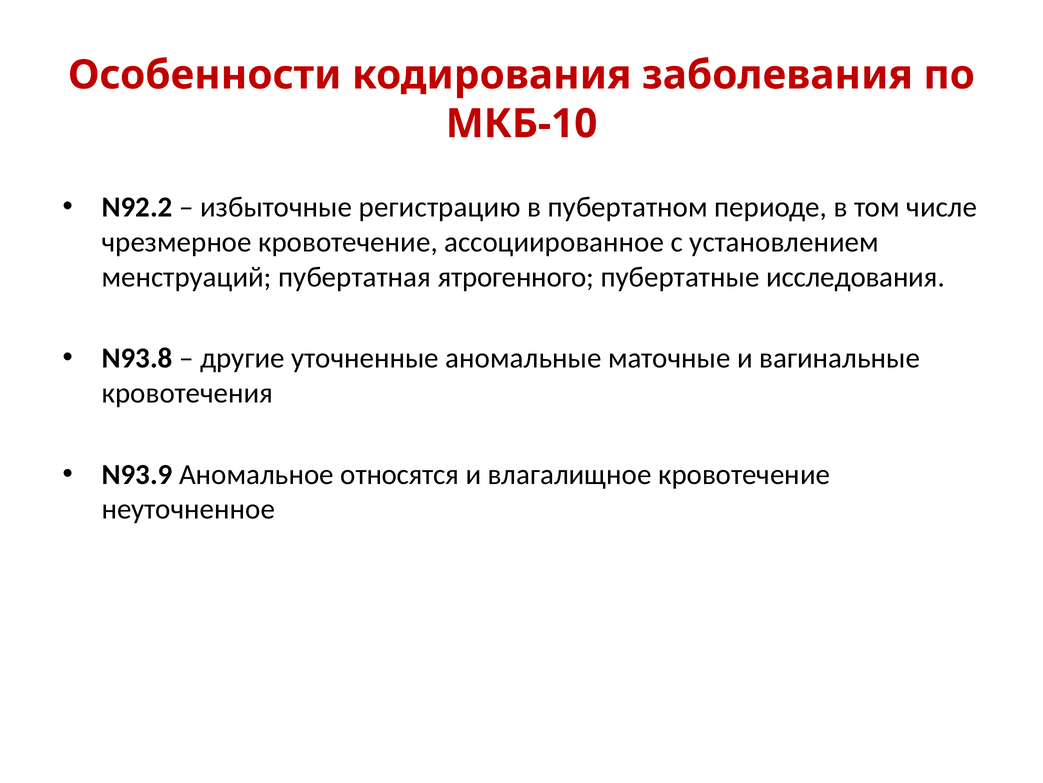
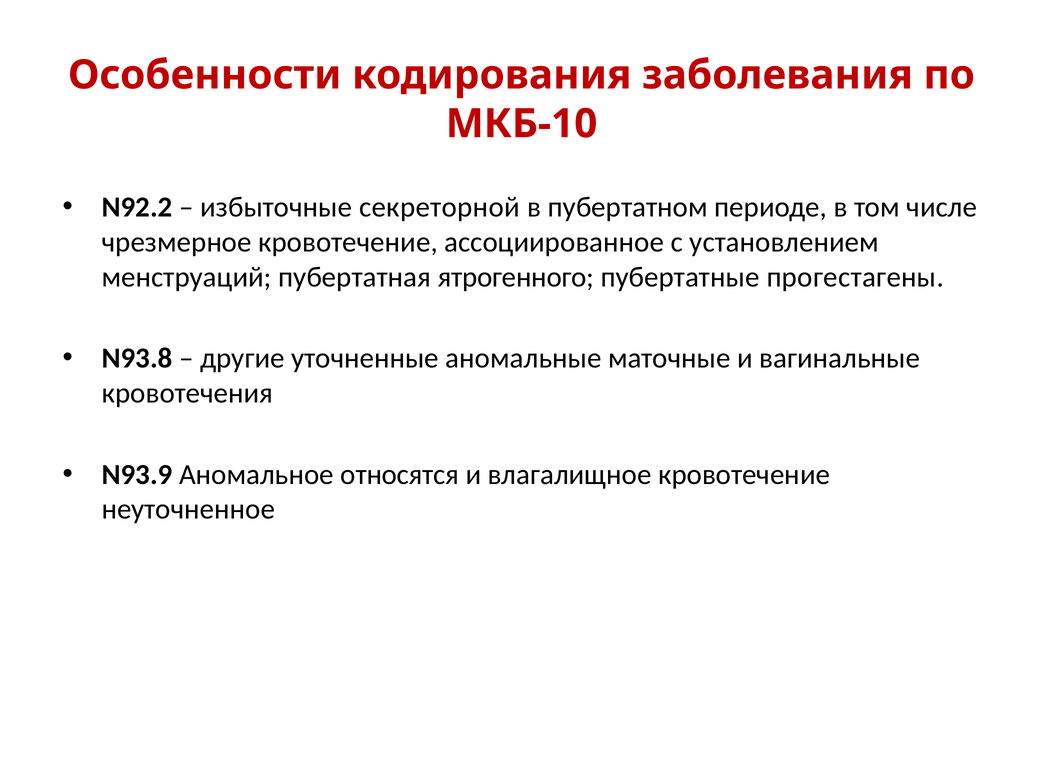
регистрацию: регистрацию -> секреторной
исследования: исследования -> прогестагены
